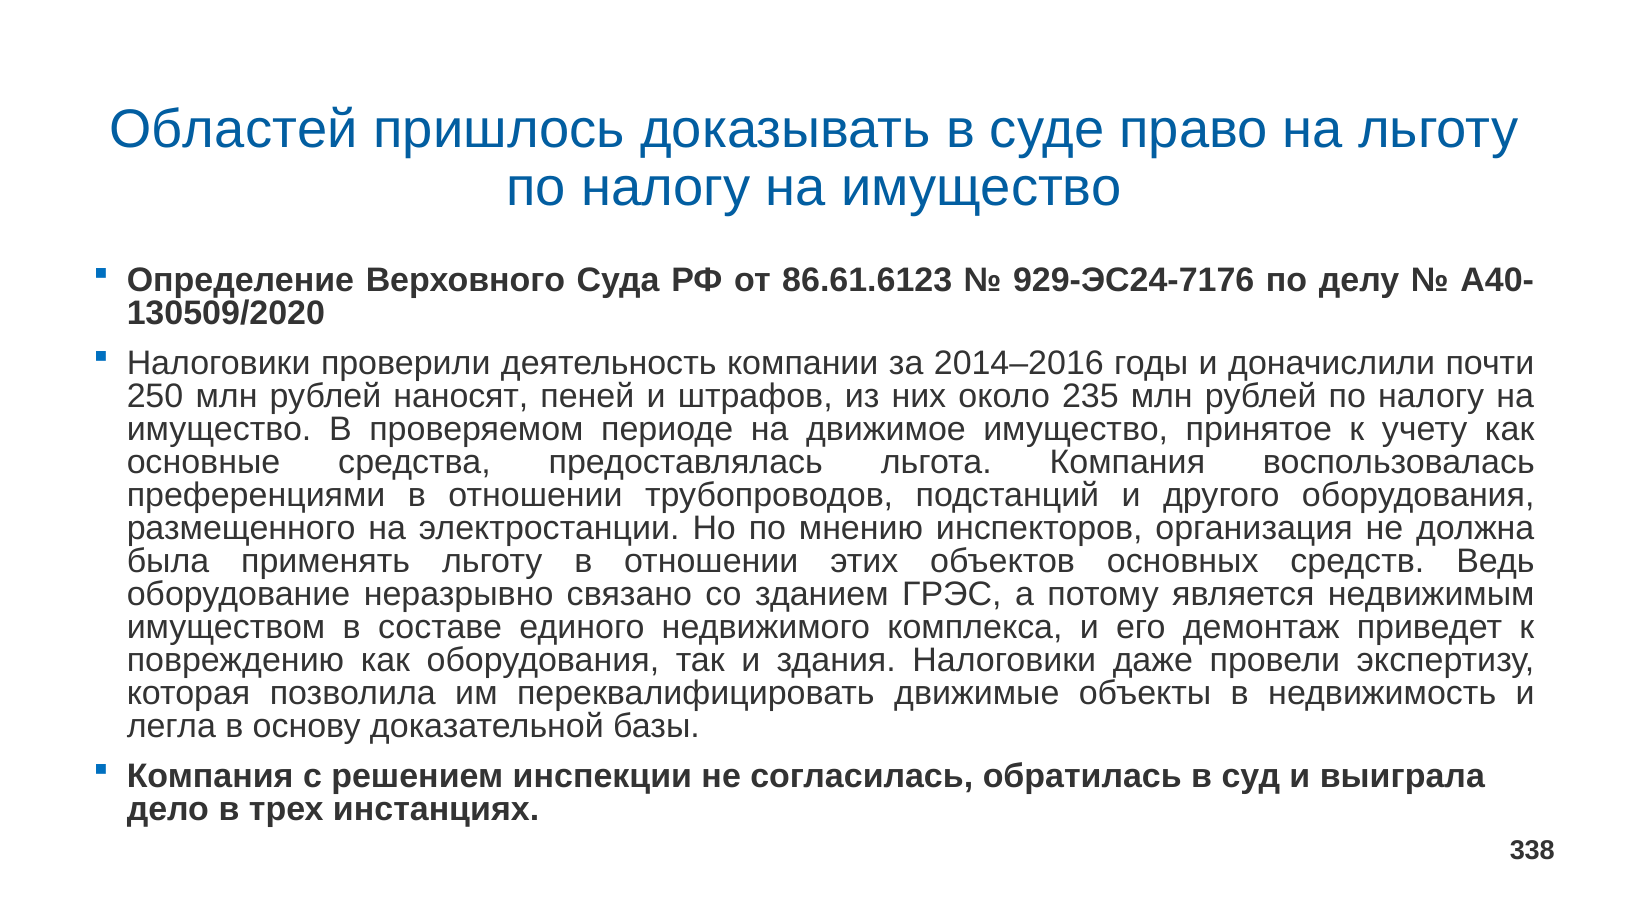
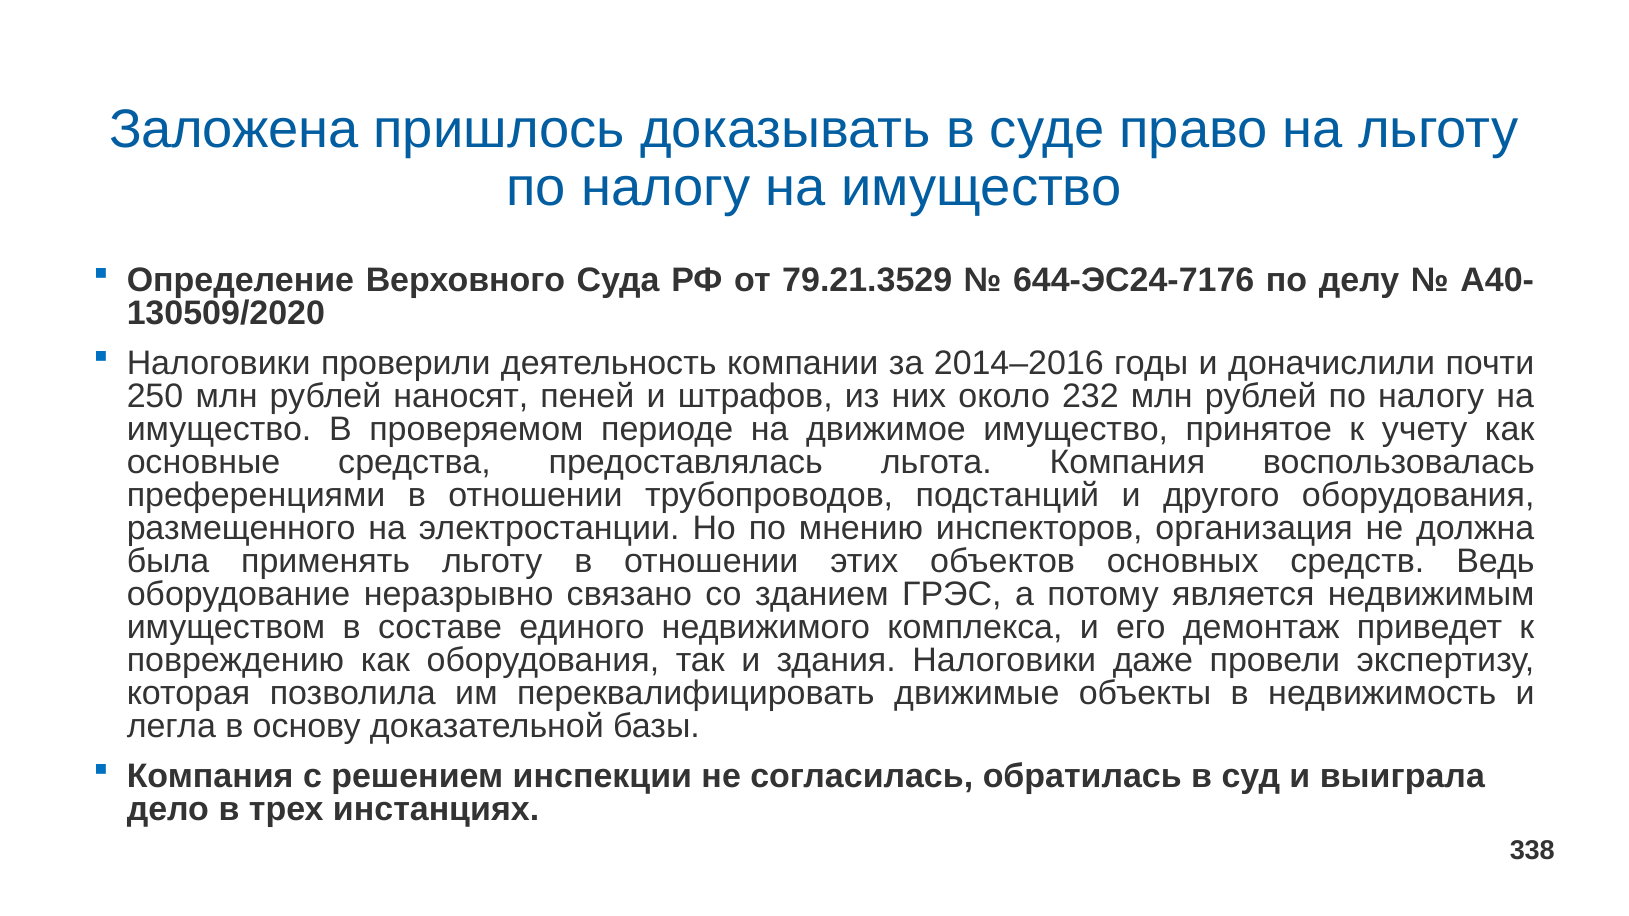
Областей: Областей -> Заложена
86.61.6123: 86.61.6123 -> 79.21.3529
929-ЭС24-7176: 929-ЭС24-7176 -> 644-ЭС24-7176
235: 235 -> 232
